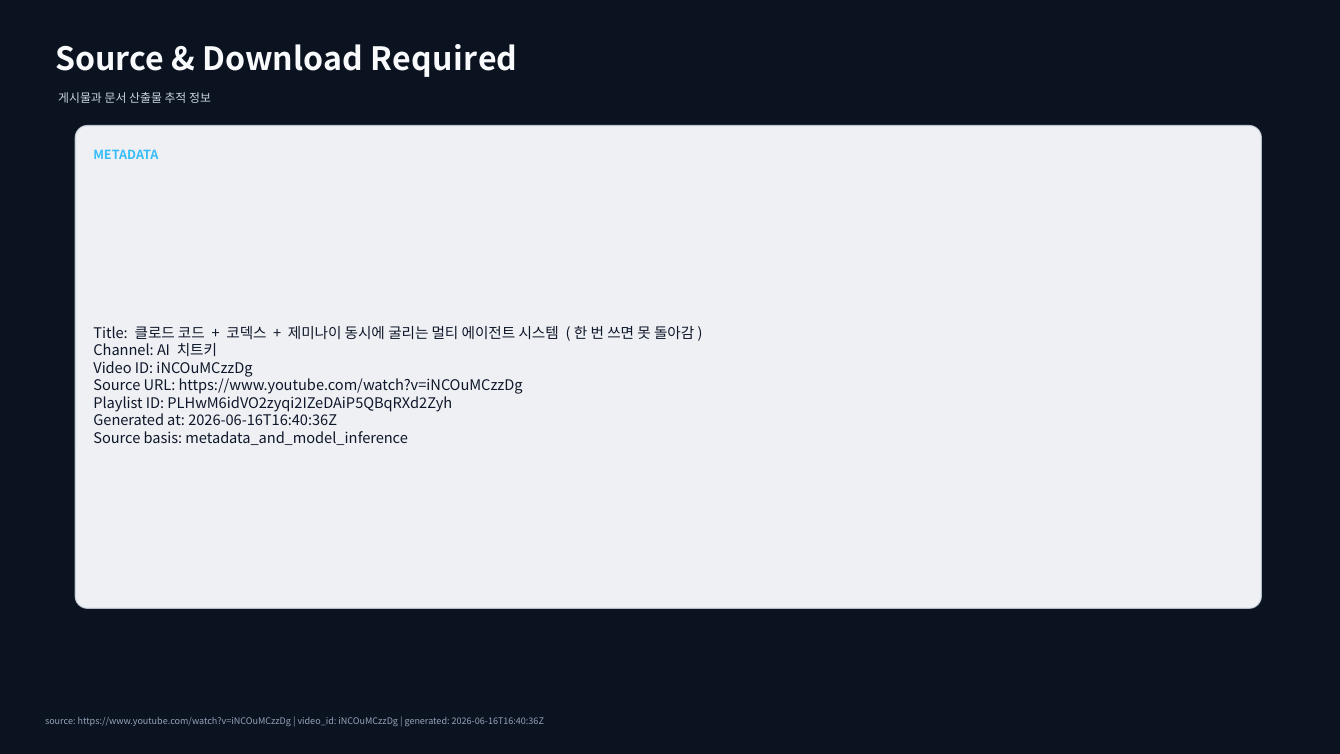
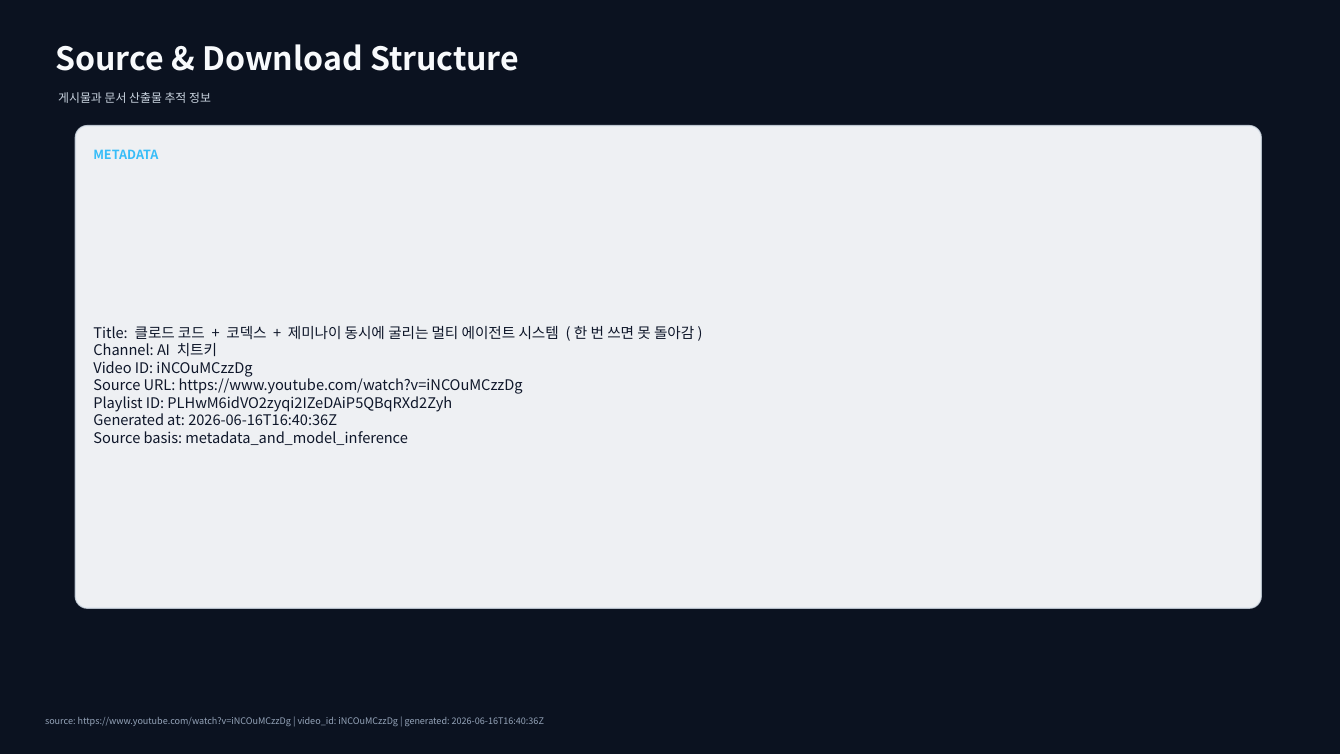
Required: Required -> Structure
